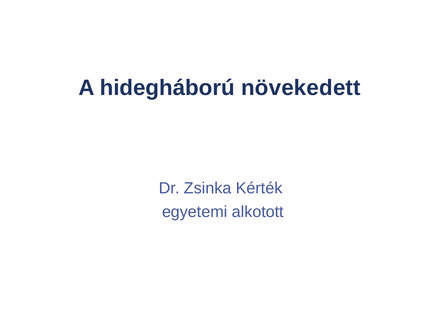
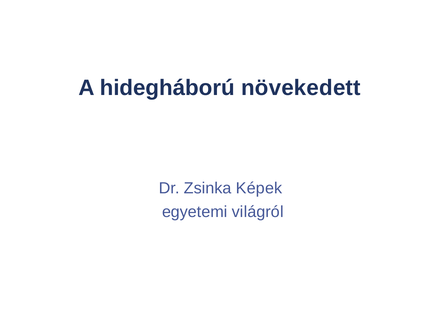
Kérték: Kérték -> Képek
alkotott: alkotott -> világról
